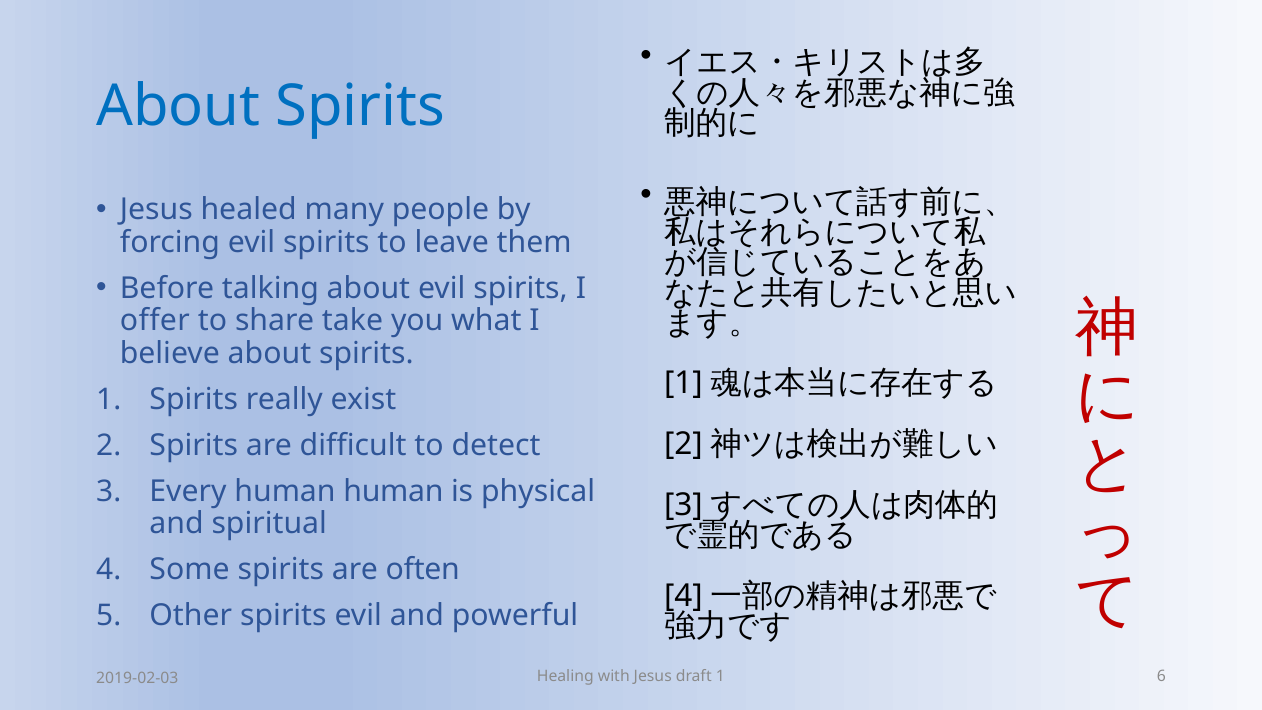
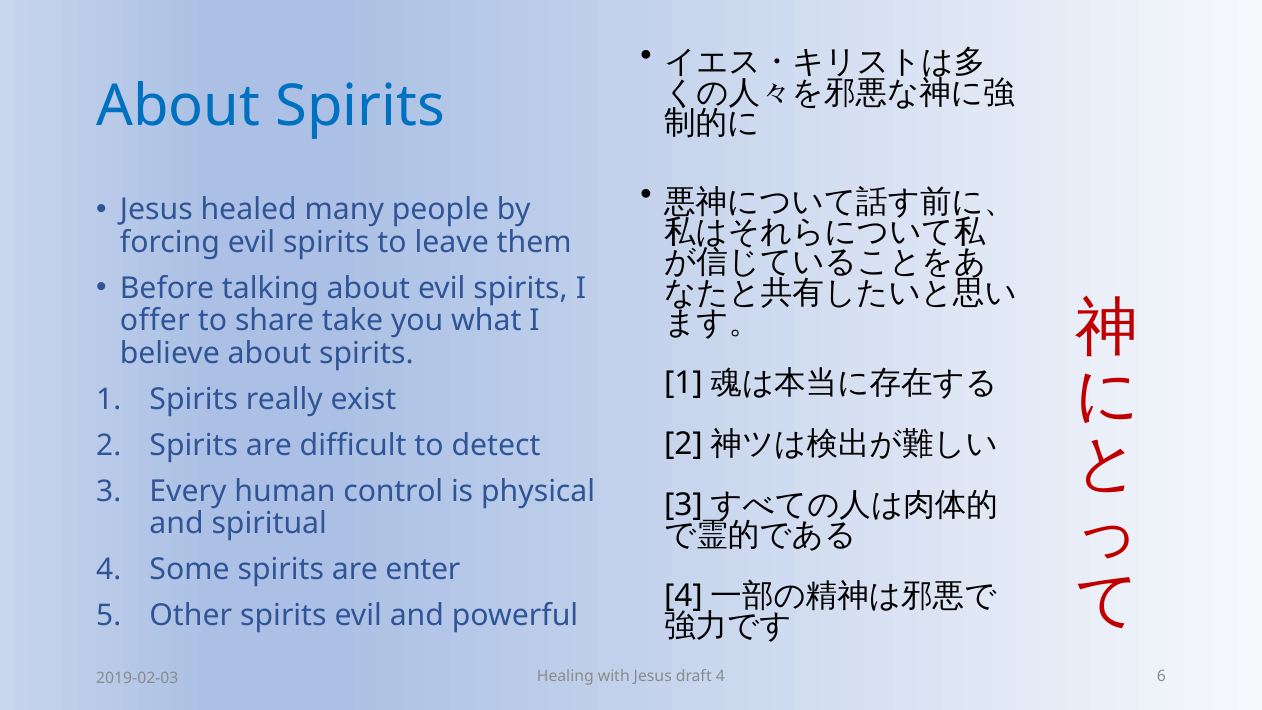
human human: human -> control
often: often -> enter
draft 1: 1 -> 4
